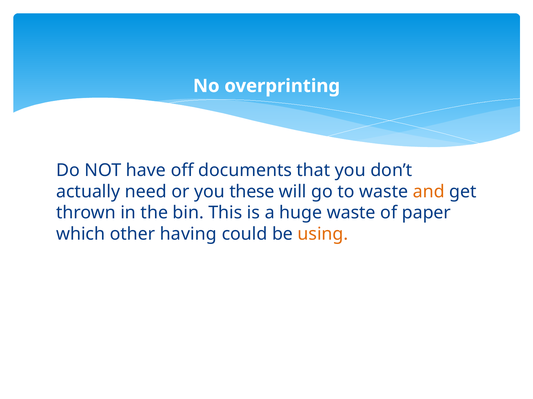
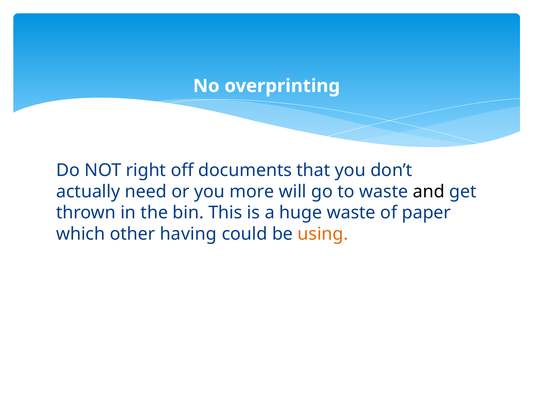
have: have -> right
these: these -> more
and colour: orange -> black
